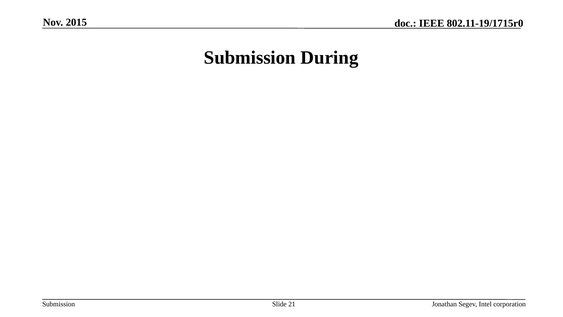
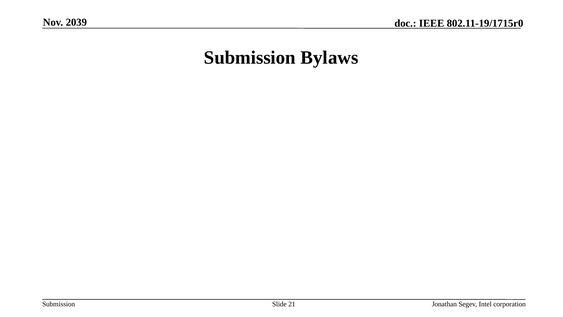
2015: 2015 -> 2039
During: During -> Bylaws
